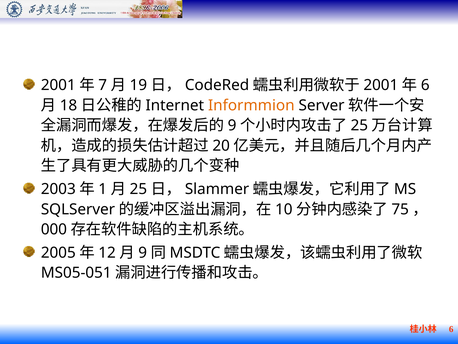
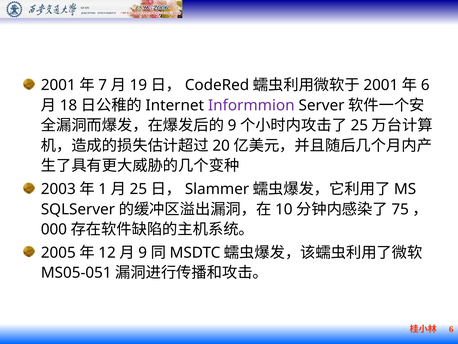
Informmion colour: orange -> purple
